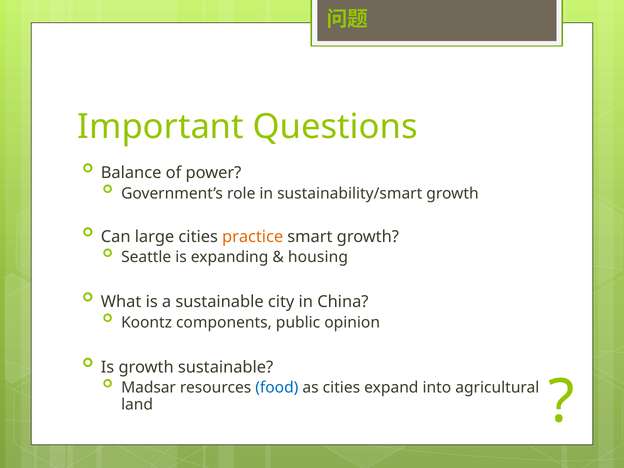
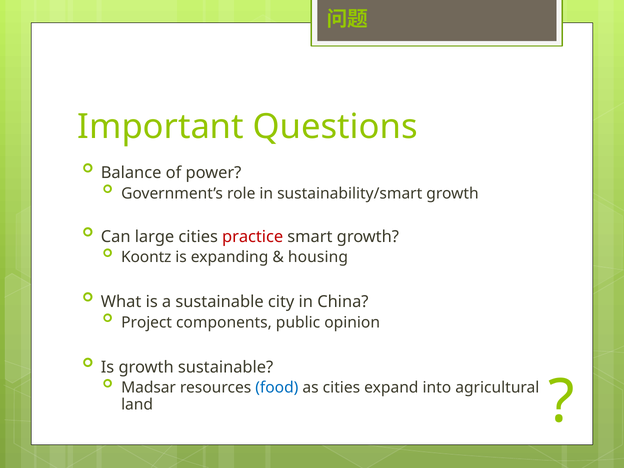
practice colour: orange -> red
Seattle: Seattle -> Koontz
Koontz: Koontz -> Project
